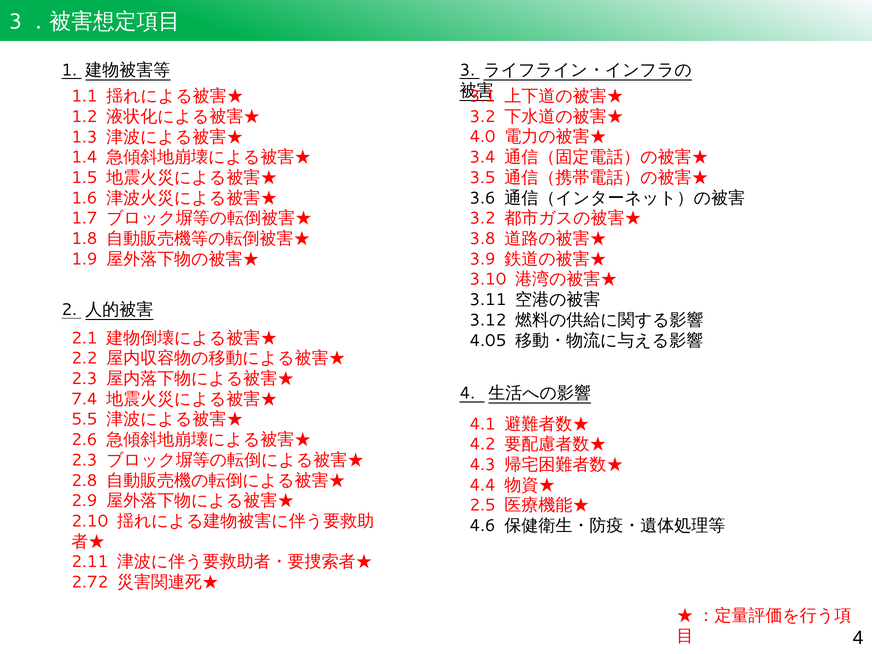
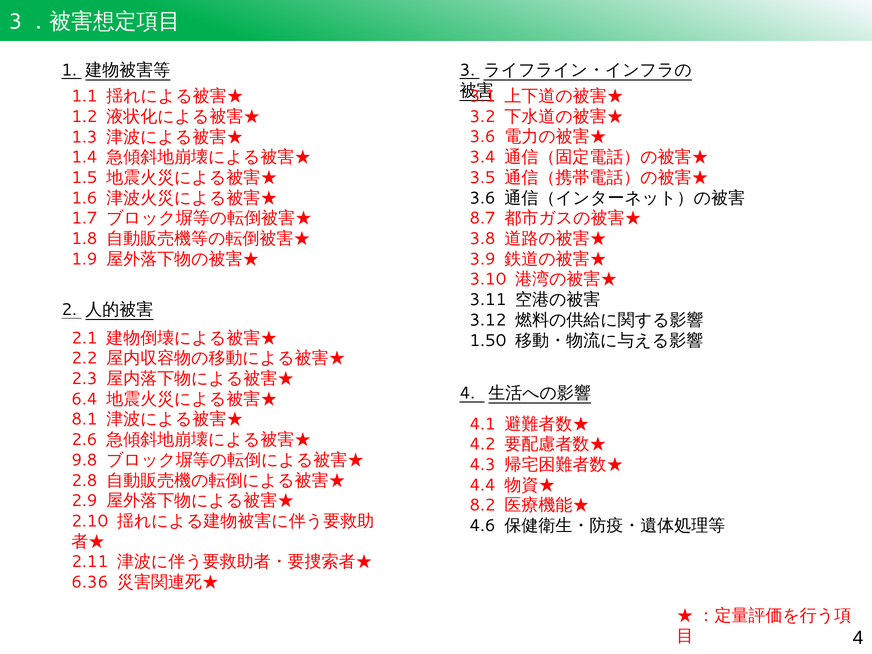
4.0 at (483, 137): 4.0 -> 3.6
3.2 at (483, 218): 3.2 -> 8.7
4.05: 4.05 -> 1.50
7.4: 7.4 -> 6.4
5.5: 5.5 -> 8.1
2.3 at (84, 460): 2.3 -> 9.8
2.5: 2.5 -> 8.2
2.72: 2.72 -> 6.36
